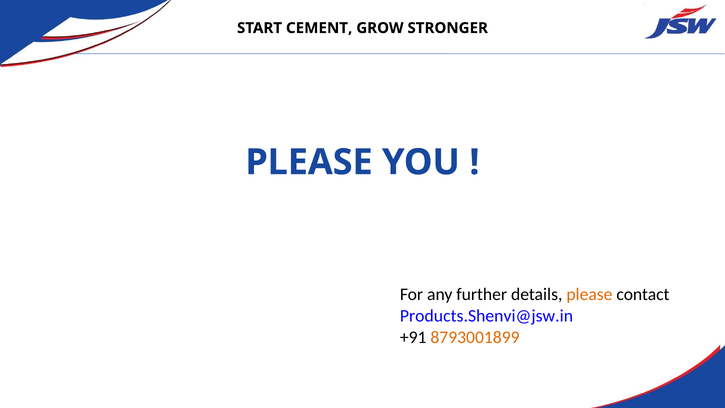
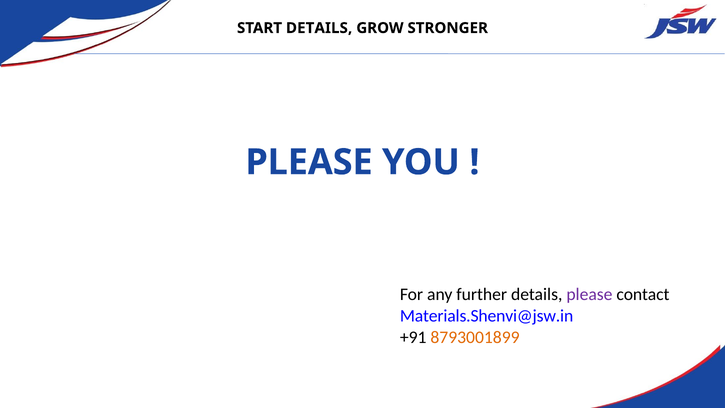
START CEMENT: CEMENT -> DETAILS
please at (589, 295) colour: orange -> purple
Products.Shenvi@jsw.in: Products.Shenvi@jsw.in -> Materials.Shenvi@jsw.in
